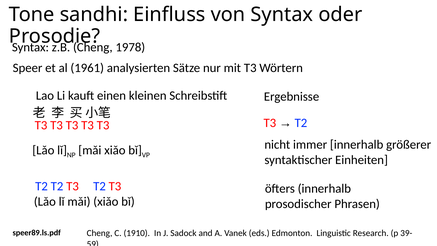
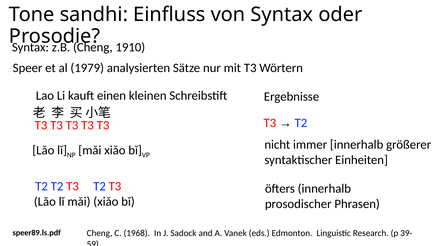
1978: 1978 -> 1910
1961: 1961 -> 1979
1910: 1910 -> 1968
